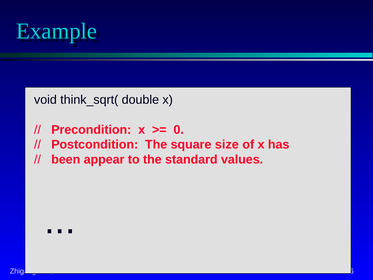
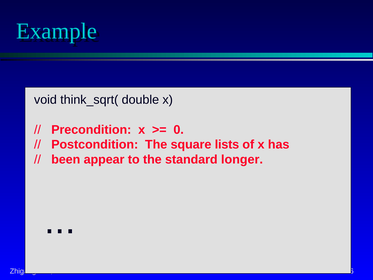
size: size -> lists
values: values -> longer
